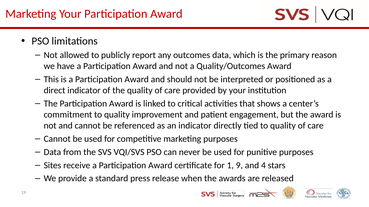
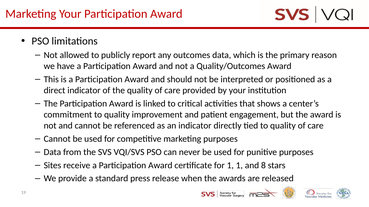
1 9: 9 -> 1
4: 4 -> 8
